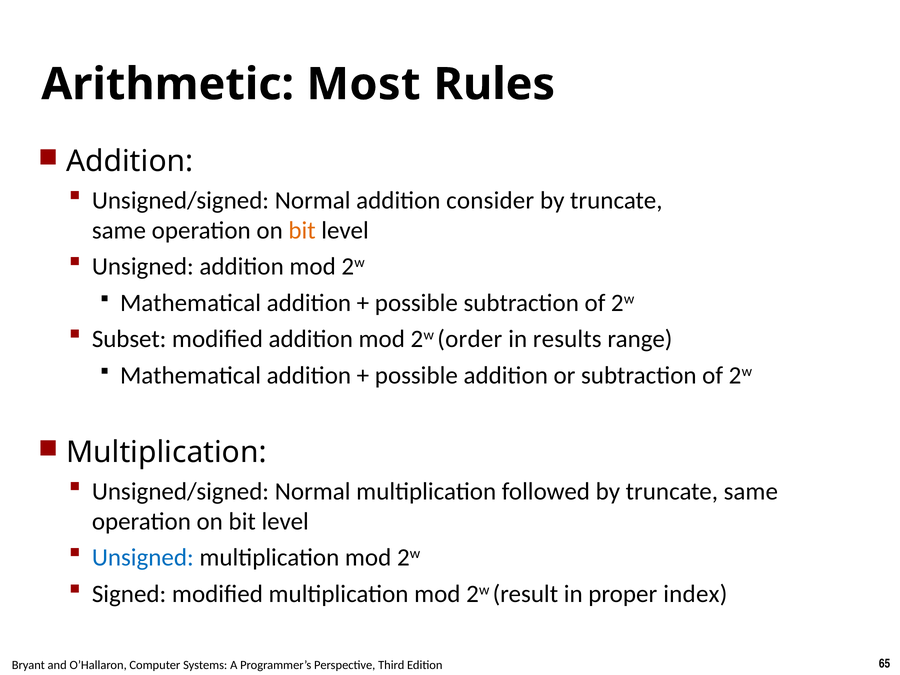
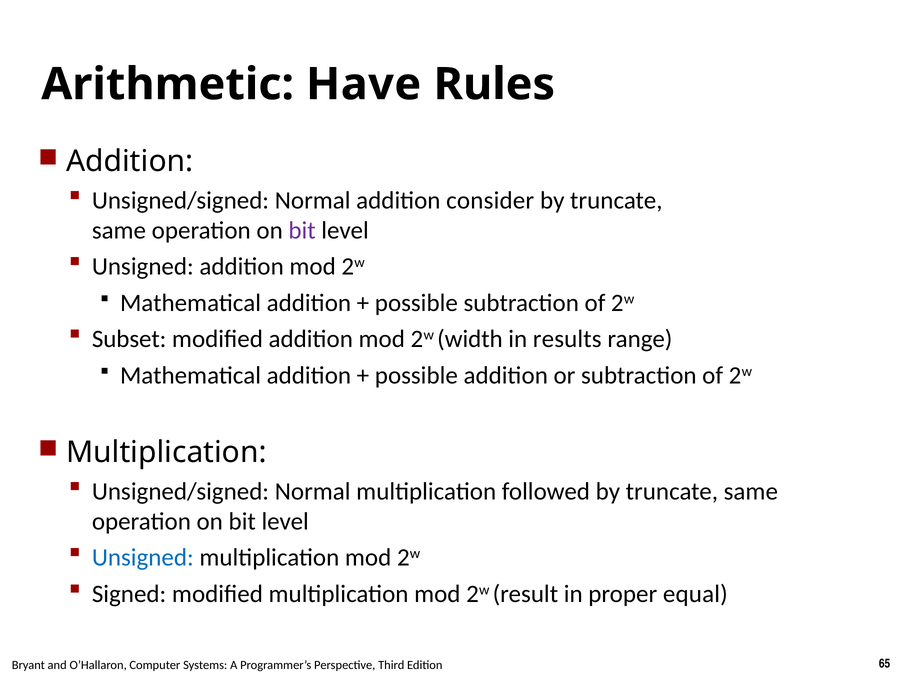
Most: Most -> Have
bit at (302, 230) colour: orange -> purple
order: order -> width
index: index -> equal
